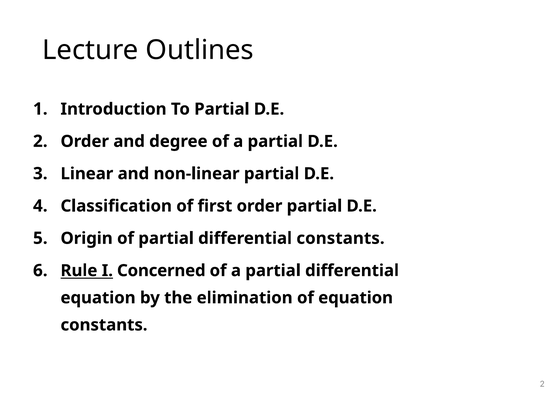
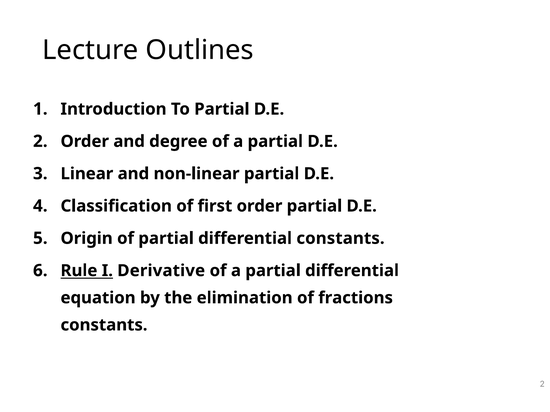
Concerned: Concerned -> Derivative
of equation: equation -> fractions
